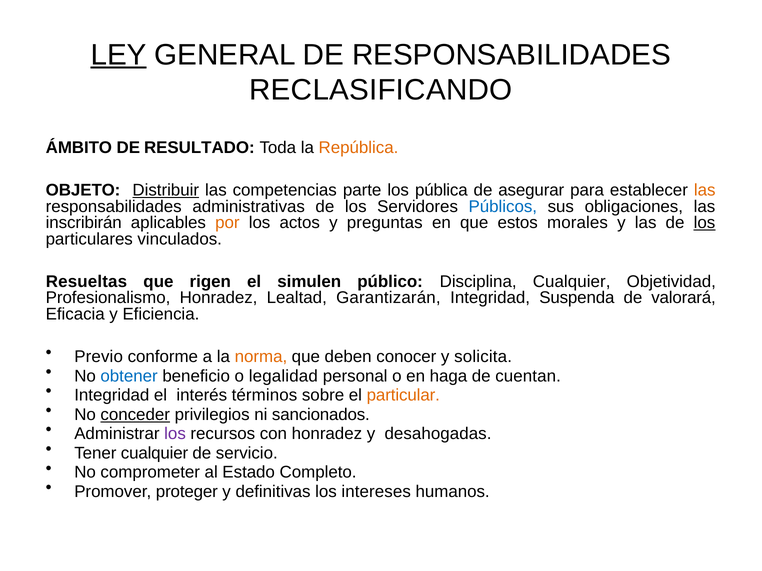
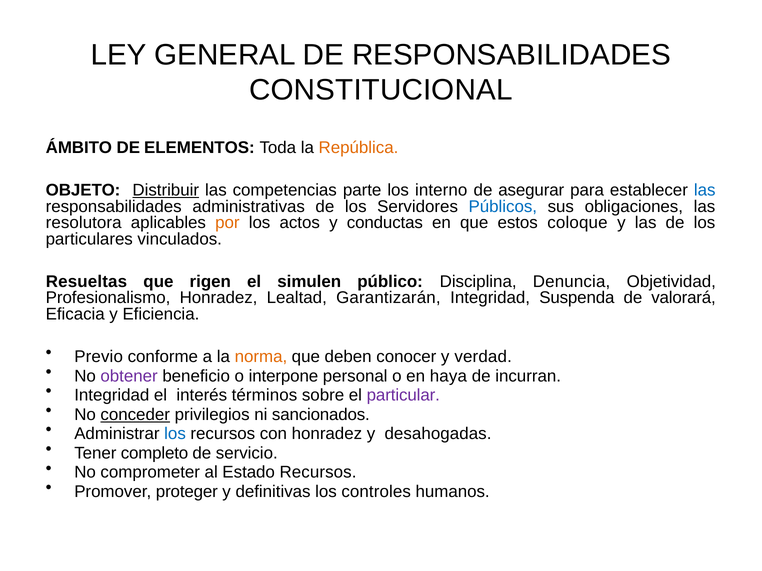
LEY underline: present -> none
RECLASIFICANDO: RECLASIFICANDO -> CONSTITUCIONAL
RESULTADO: RESULTADO -> ELEMENTOS
pública: pública -> interno
las at (705, 190) colour: orange -> blue
inscribirán: inscribirán -> resolutora
preguntas: preguntas -> conductas
morales: morales -> coloque
los at (704, 223) underline: present -> none
Disciplina Cualquier: Cualquier -> Denuncia
solicita: solicita -> verdad
obtener colour: blue -> purple
legalidad: legalidad -> interpone
haga: haga -> haya
cuentan: cuentan -> incurran
particular colour: orange -> purple
los at (175, 434) colour: purple -> blue
Tener cualquier: cualquier -> completo
Estado Completo: Completo -> Recursos
intereses: intereses -> controles
